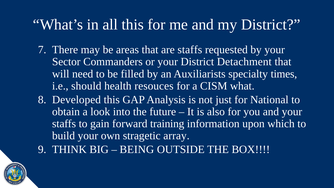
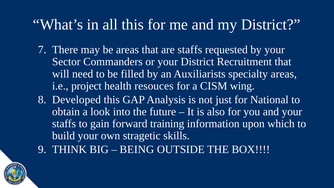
Detachment: Detachment -> Recruitment
specialty times: times -> areas
should: should -> project
what: what -> wing
array: array -> skills
